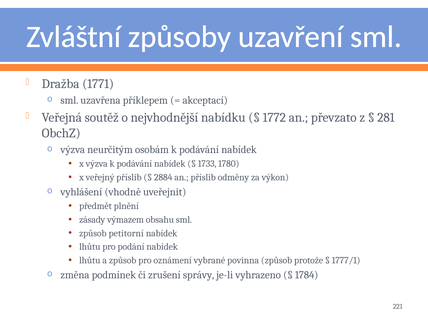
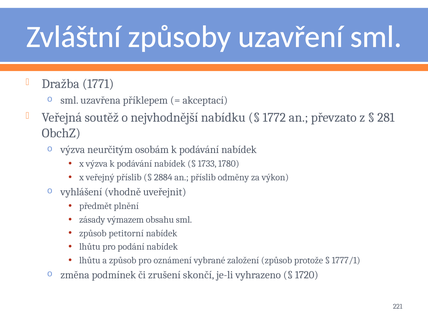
povinna: povinna -> založení
správy: správy -> skončí
1784: 1784 -> 1720
